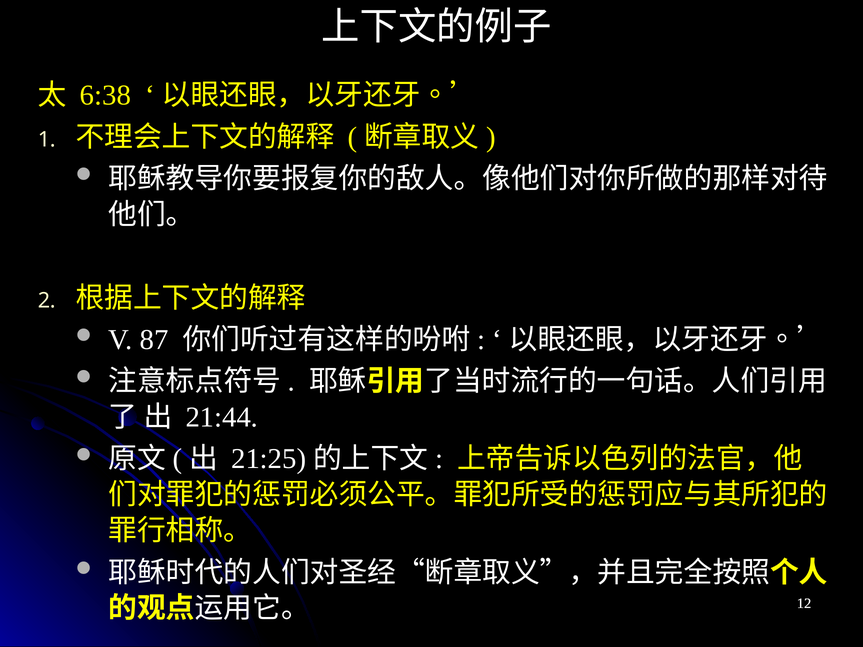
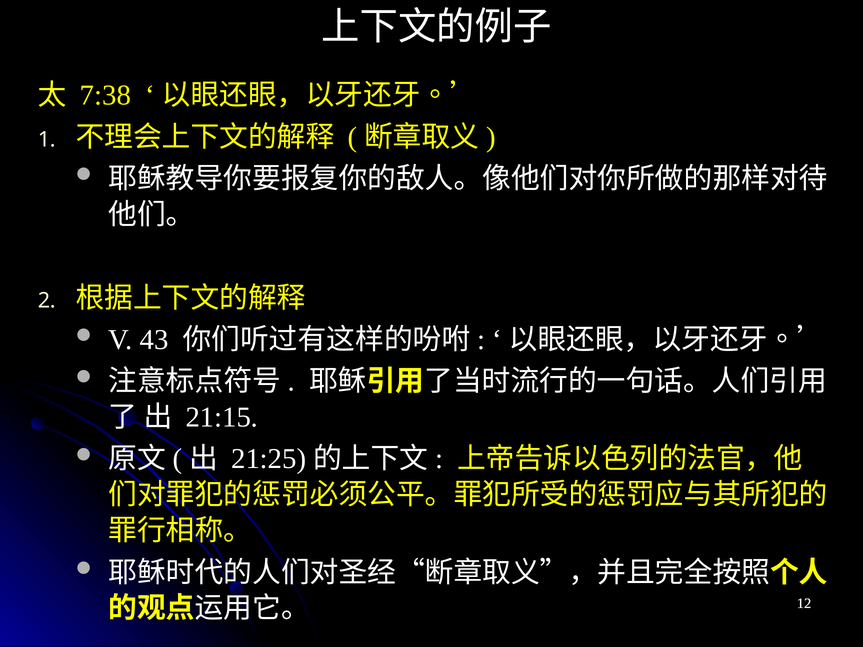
6:38: 6:38 -> 7:38
87: 87 -> 43
21:44: 21:44 -> 21:15
